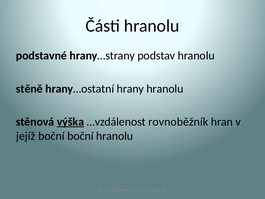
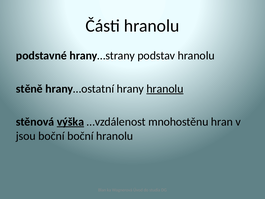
hranolu at (165, 89) underline: none -> present
rovnoběžník: rovnoběžník -> mnohostěnu
jejíž: jejíž -> jsou
